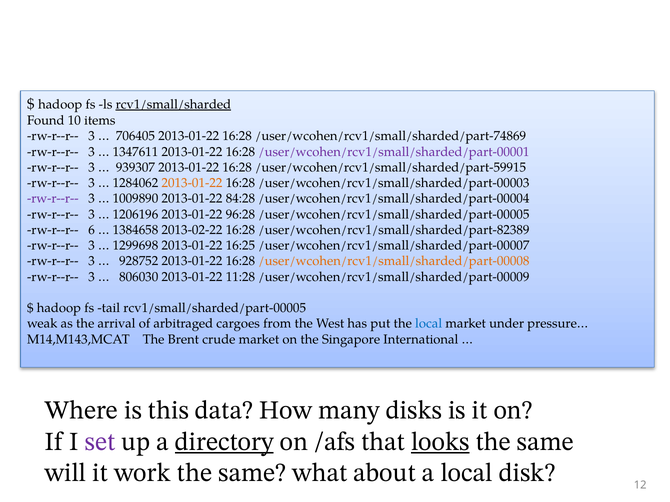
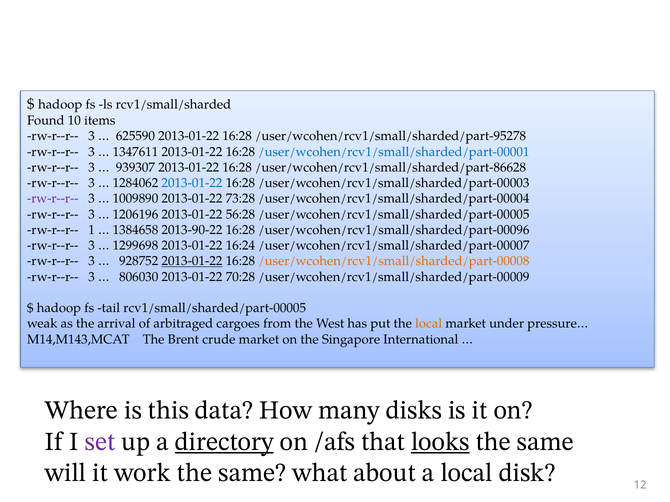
rcv1/small/sharded underline: present -> none
706405: 706405 -> 625590
/user/wcohen/rcv1/small/sharded/part-74869: /user/wcohen/rcv1/small/sharded/part-74869 -> /user/wcohen/rcv1/small/sharded/part-95278
/user/wcohen/rcv1/small/sharded/part-00001 colour: purple -> blue
/user/wcohen/rcv1/small/sharded/part-59915: /user/wcohen/rcv1/small/sharded/part-59915 -> /user/wcohen/rcv1/small/sharded/part-86628
2013-01-22 at (192, 183) colour: orange -> blue
84:28: 84:28 -> 73:28
96:28: 96:28 -> 56:28
6: 6 -> 1
2013-02-22: 2013-02-22 -> 2013-90-22
/user/wcohen/rcv1/small/sharded/part-82389: /user/wcohen/rcv1/small/sharded/part-82389 -> /user/wcohen/rcv1/small/sharded/part-00096
16:25: 16:25 -> 16:24
2013-01-22 at (192, 261) underline: none -> present
11:28: 11:28 -> 70:28
local at (429, 324) colour: blue -> orange
